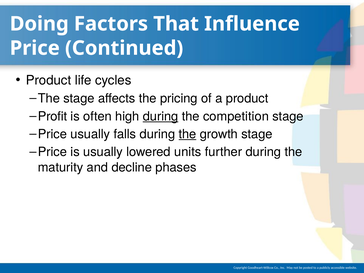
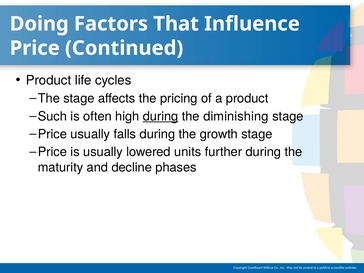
Profit: Profit -> Such
competition: competition -> diminishing
the at (187, 134) underline: present -> none
